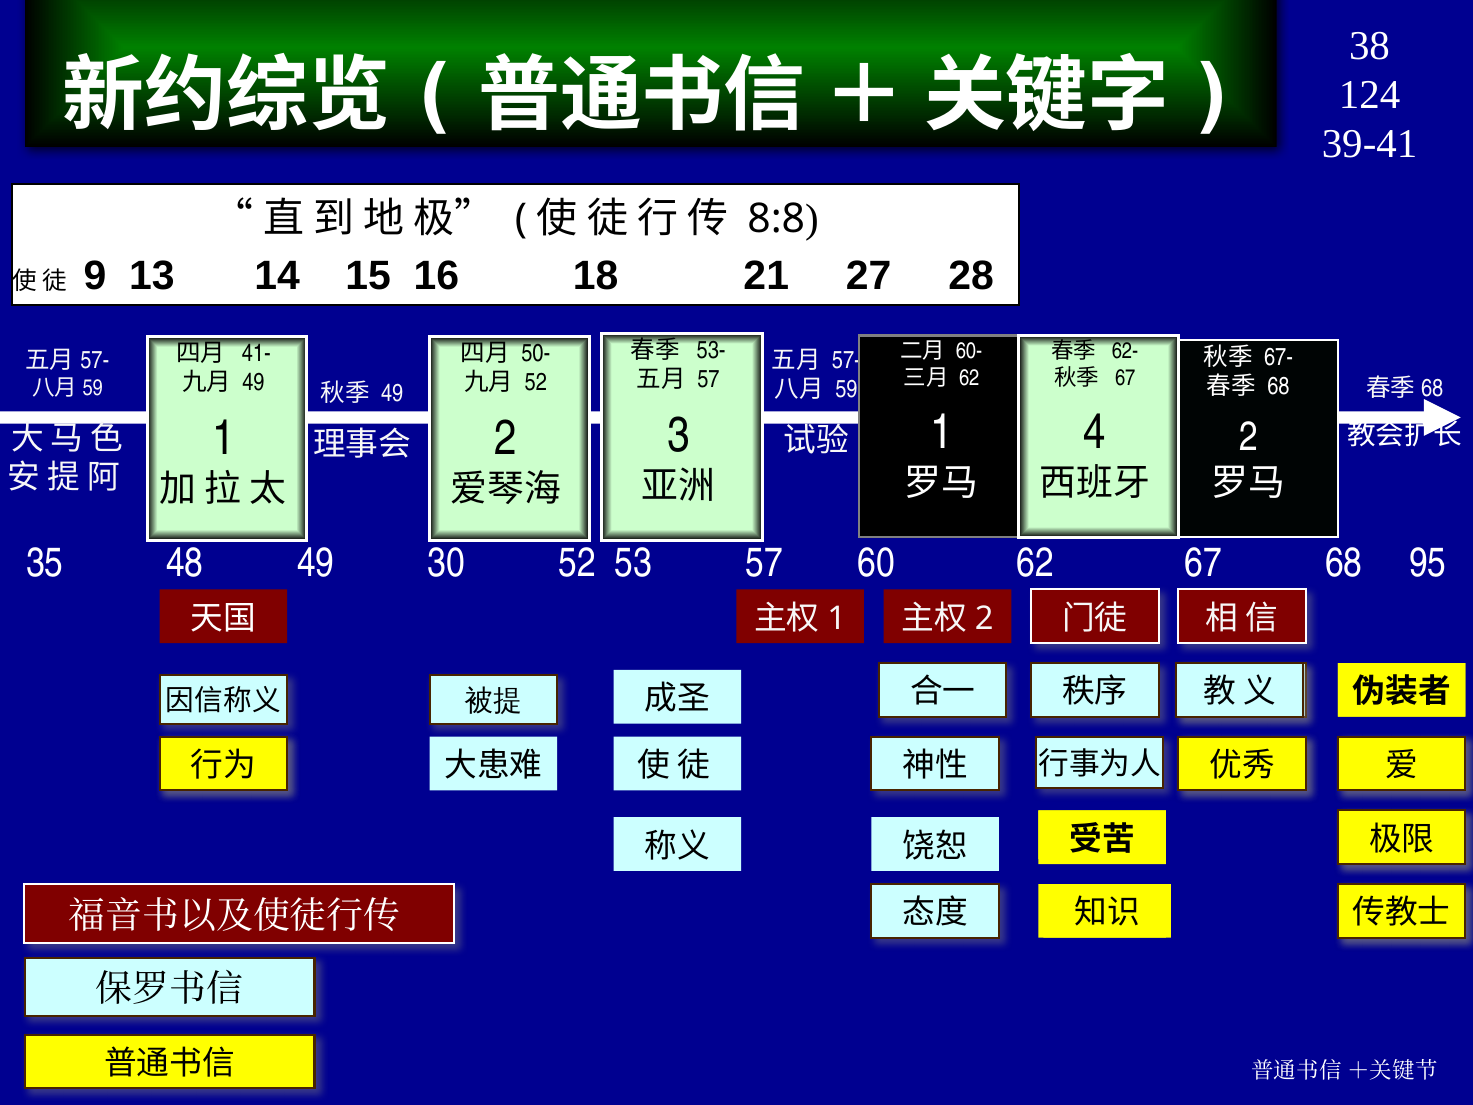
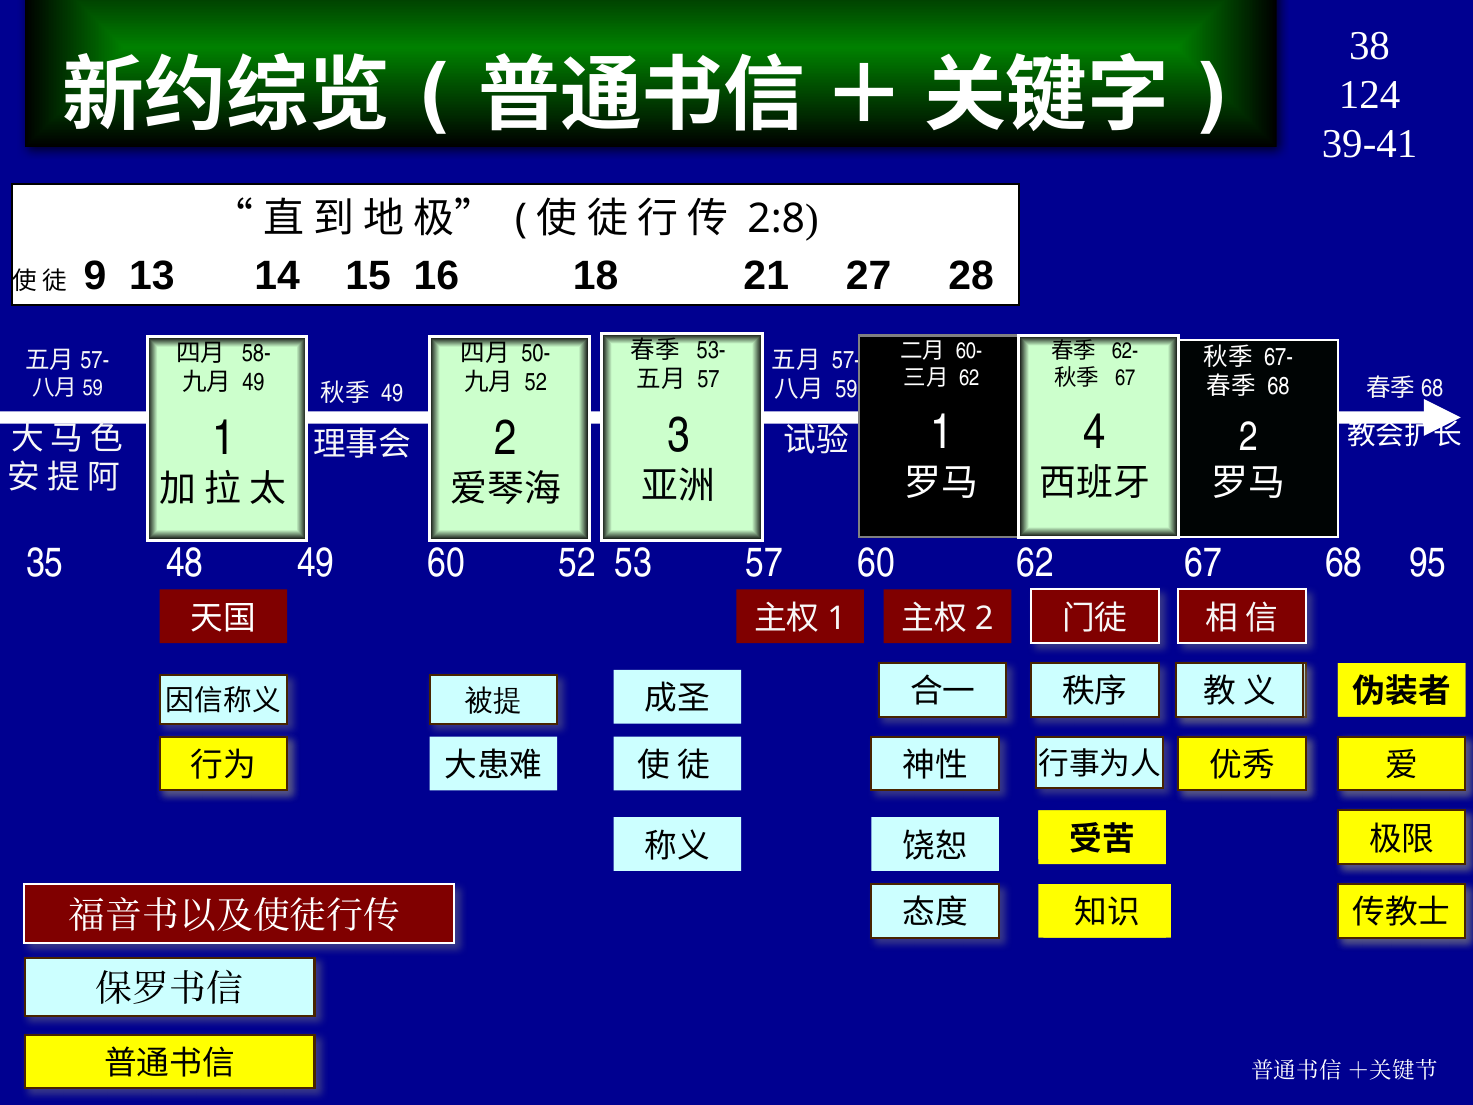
8:8: 8:8 -> 2:8
41-: 41- -> 58-
49 30: 30 -> 60
